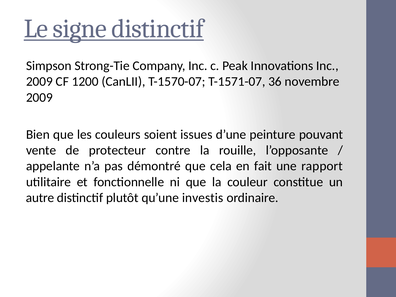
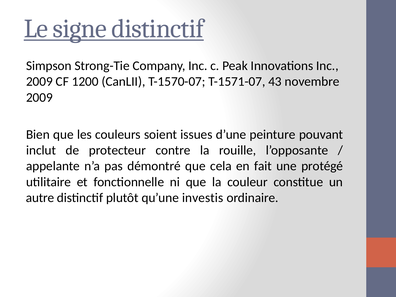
36: 36 -> 43
vente: vente -> inclut
rapport: rapport -> protégé
